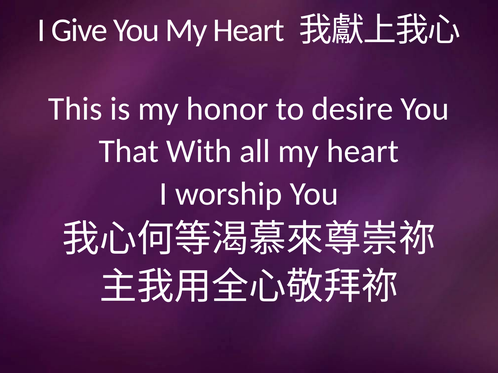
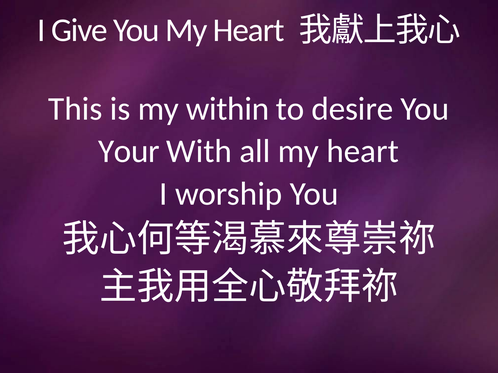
honor: honor -> within
That: That -> Your
